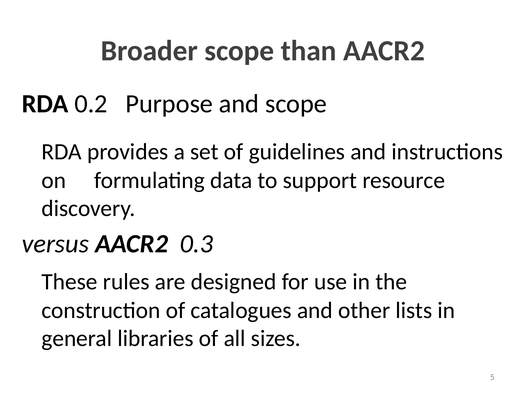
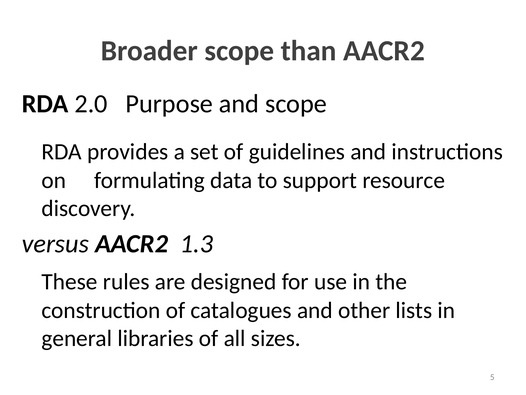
0.2: 0.2 -> 2.0
0.3: 0.3 -> 1.3
